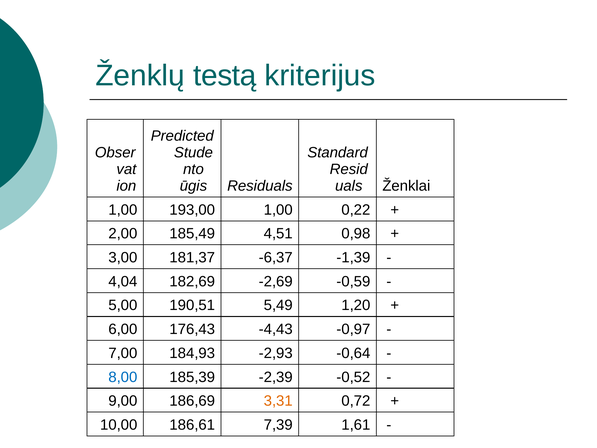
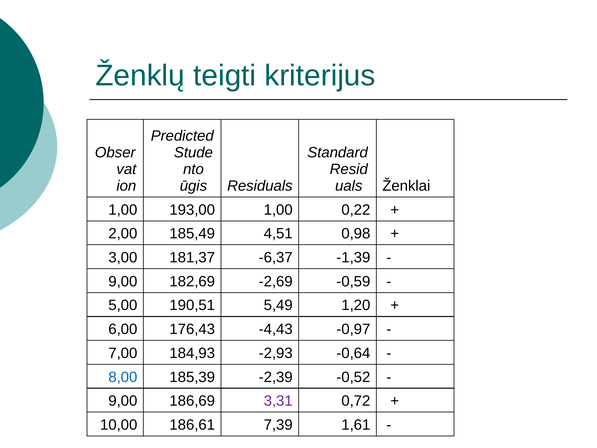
testą: testą -> teigti
4,04 at (123, 281): 4,04 -> 9,00
3,31 colour: orange -> purple
